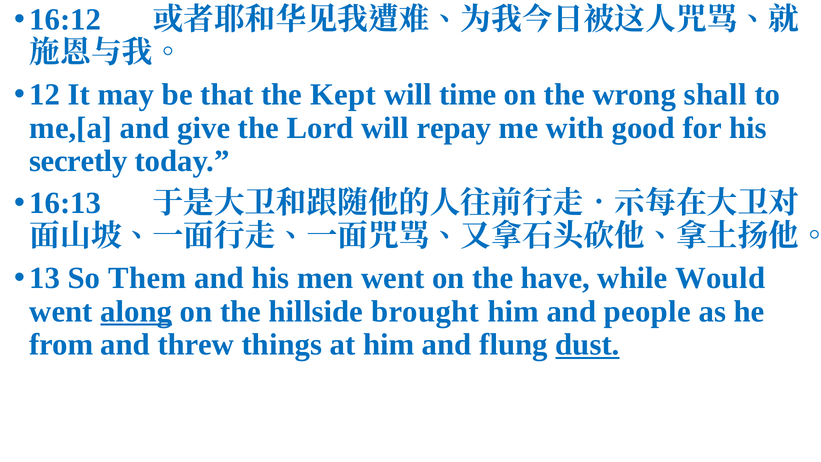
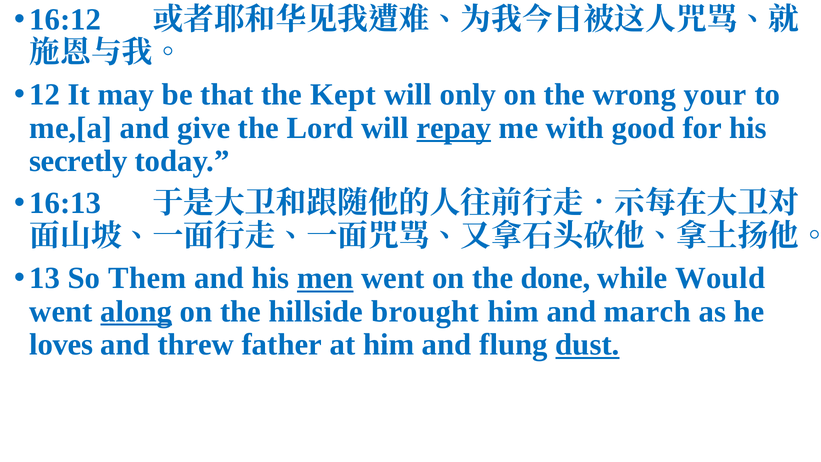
time: time -> only
shall: shall -> your
repay underline: none -> present
men underline: none -> present
have: have -> done
people: people -> march
from: from -> loves
things: things -> father
